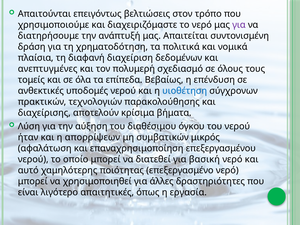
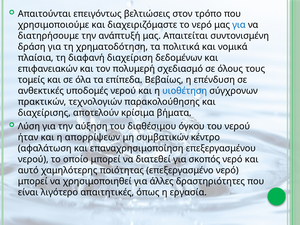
για at (239, 25) colour: purple -> blue
ανεπτυγμένες: ανεπτυγμένες -> επιφανειακών
μικρός: μικρός -> κέντρο
βασική: βασική -> σκοπός
